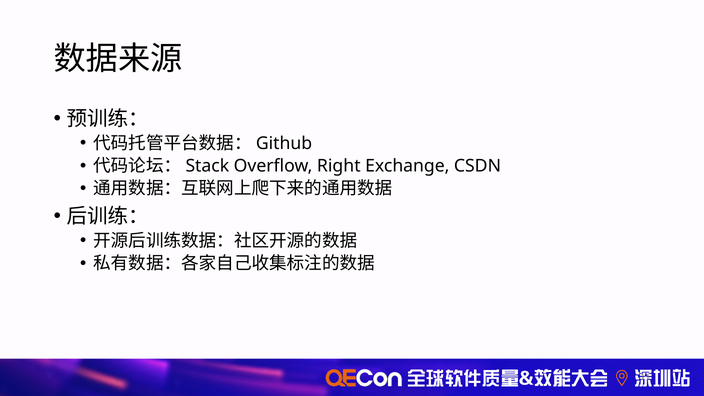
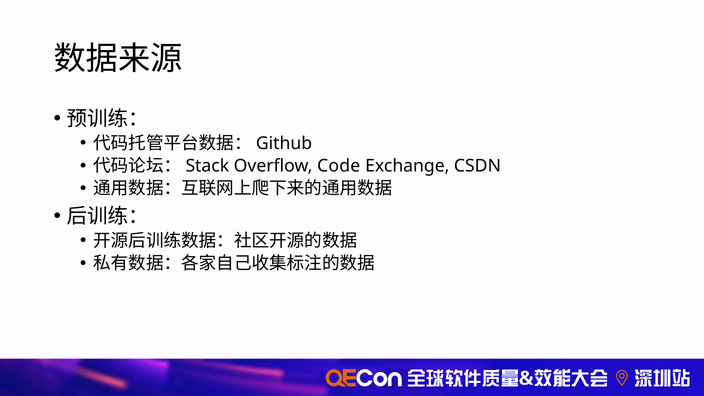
Right: Right -> Code
